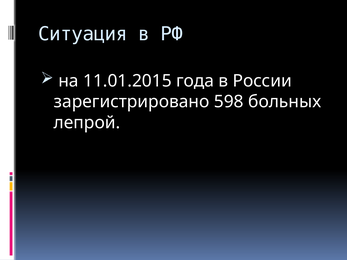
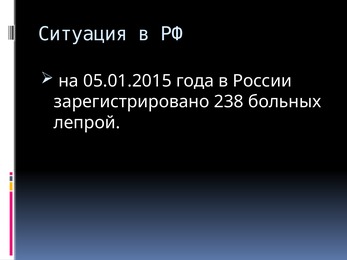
11.01.2015: 11.01.2015 -> 05.01.2015
598: 598 -> 238
